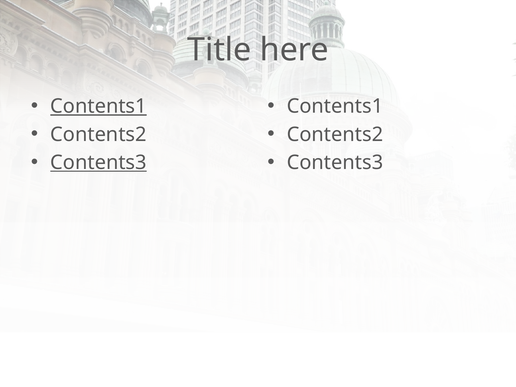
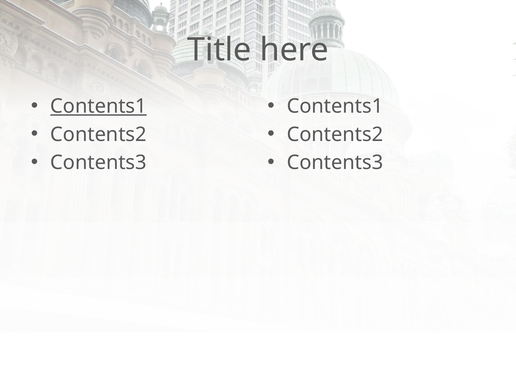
Contents3 at (99, 163) underline: present -> none
